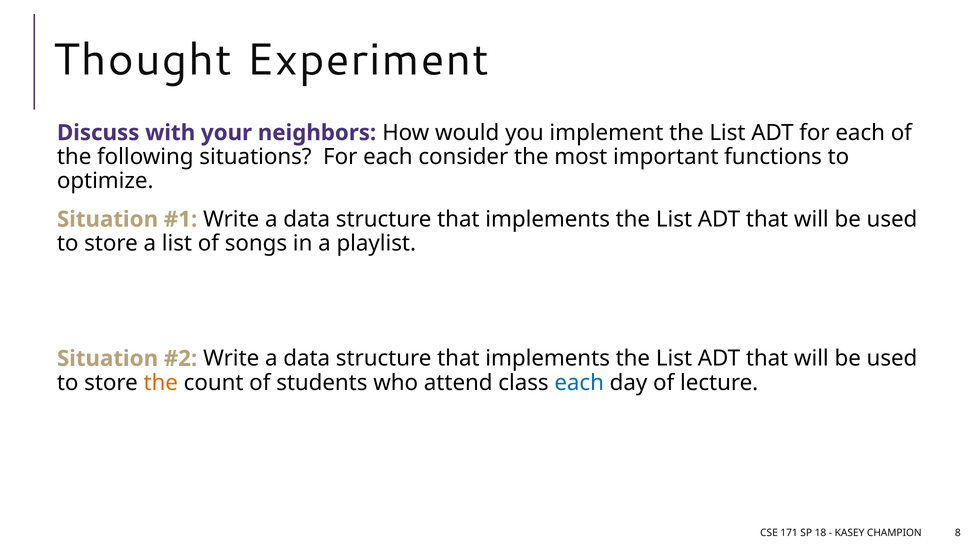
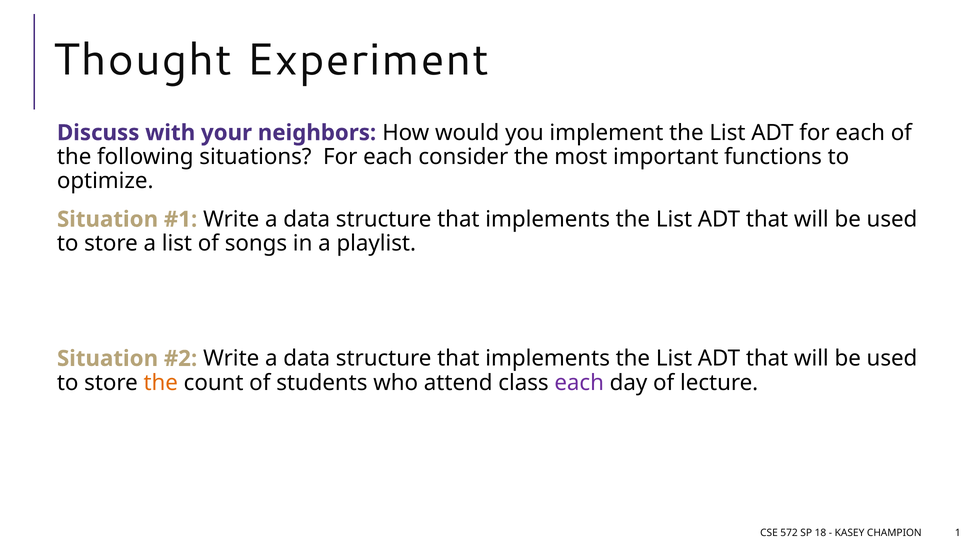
each at (579, 382) colour: blue -> purple
171: 171 -> 572
8: 8 -> 1
